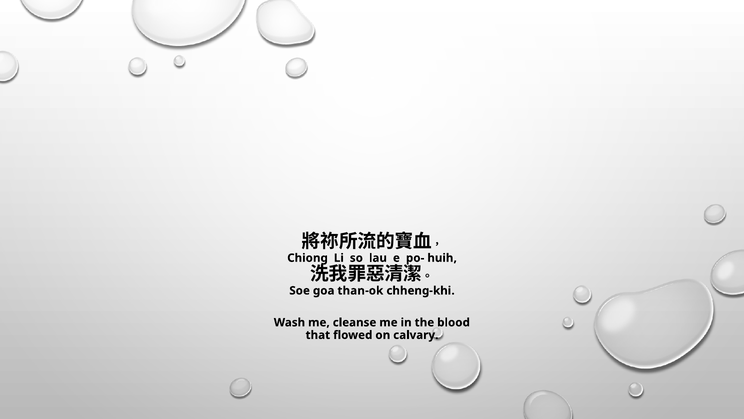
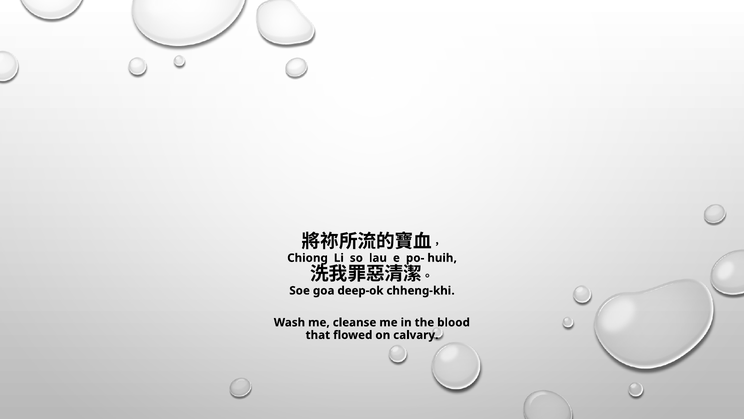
than-ok: than-ok -> deep-ok
